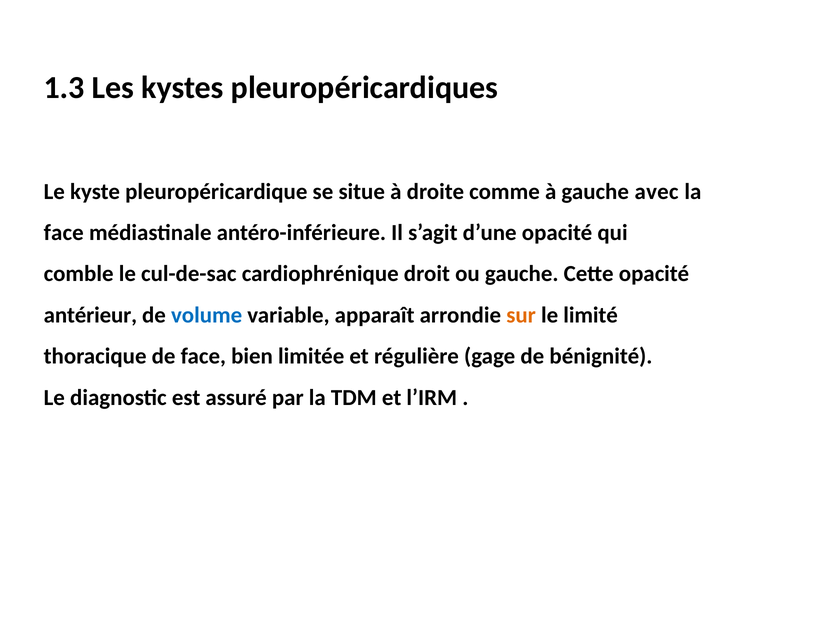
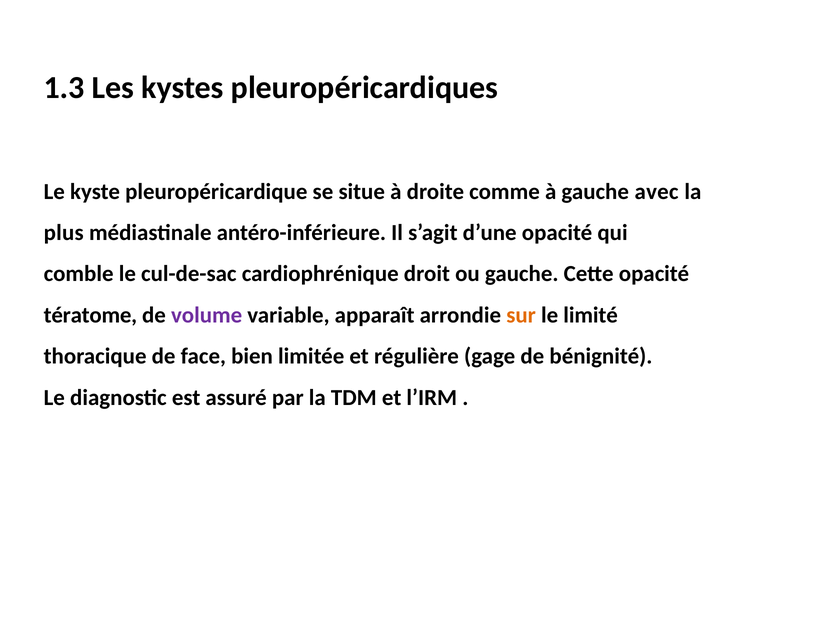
face at (64, 233): face -> plus
antérieur: antérieur -> tératome
volume colour: blue -> purple
